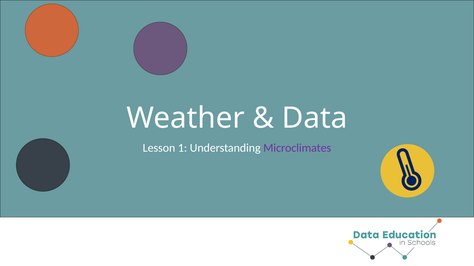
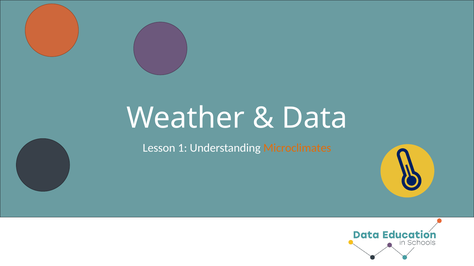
Microclimates colour: purple -> orange
